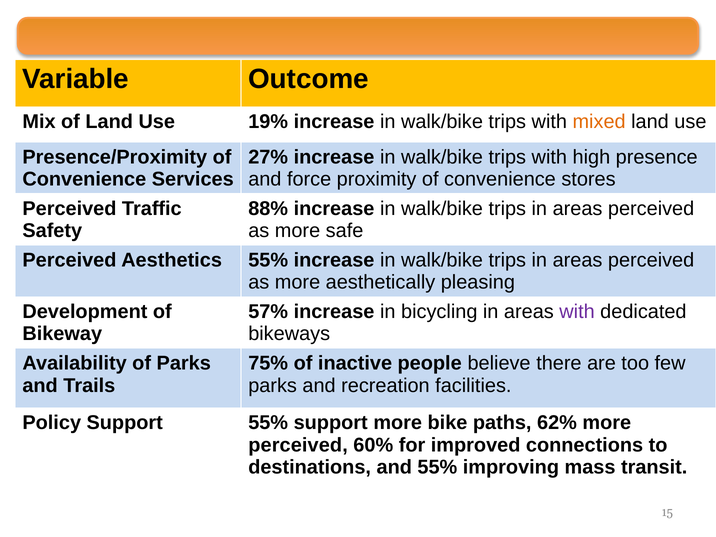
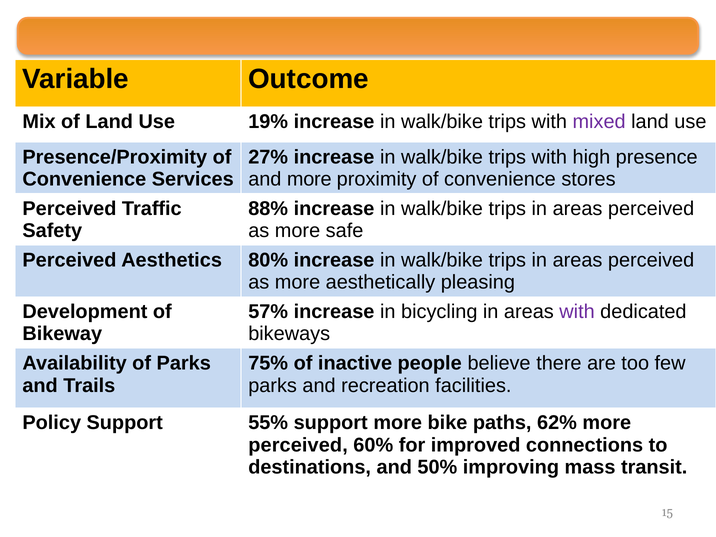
mixed colour: orange -> purple
and force: force -> more
Aesthetics 55%: 55% -> 80%
and 55%: 55% -> 50%
